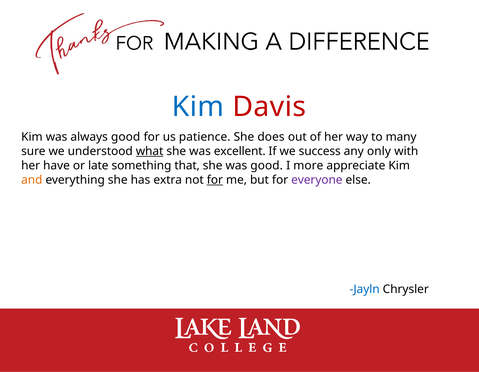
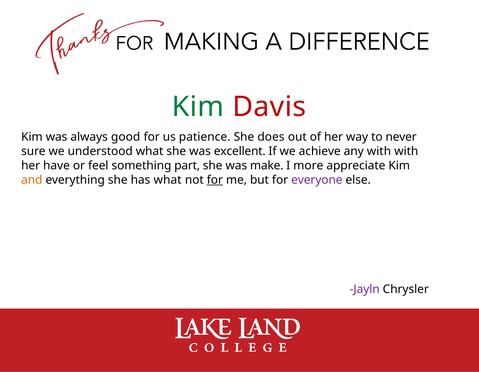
Kim at (198, 107) colour: blue -> green
many: many -> never
what at (150, 152) underline: present -> none
success: success -> achieve
any only: only -> with
late: late -> feel
that: that -> part
was good: good -> make
has extra: extra -> what
Jayln colour: blue -> purple
